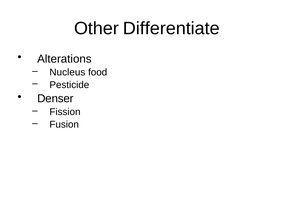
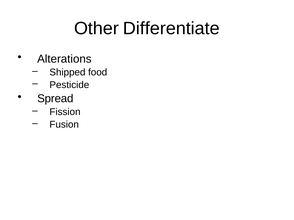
Nucleus: Nucleus -> Shipped
Denser: Denser -> Spread
